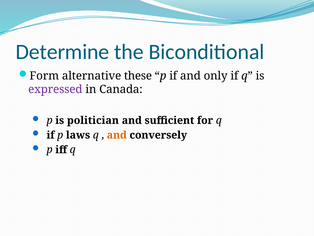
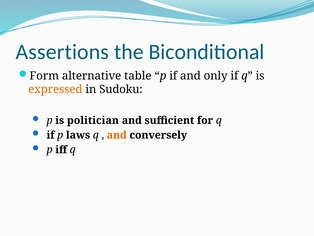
Determine: Determine -> Assertions
these: these -> table
expressed colour: purple -> orange
Canada: Canada -> Sudoku
